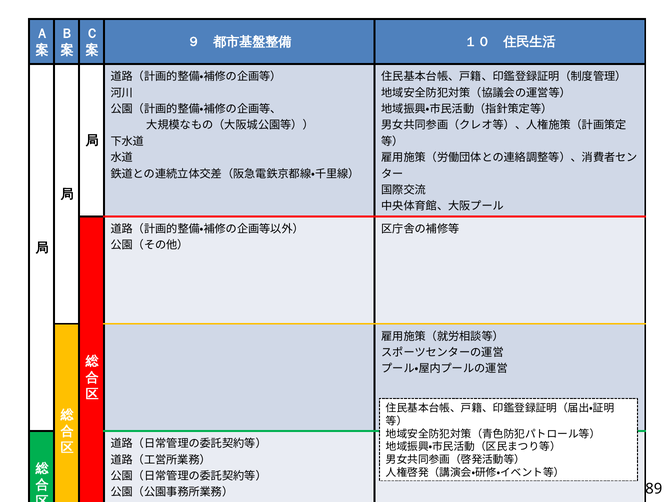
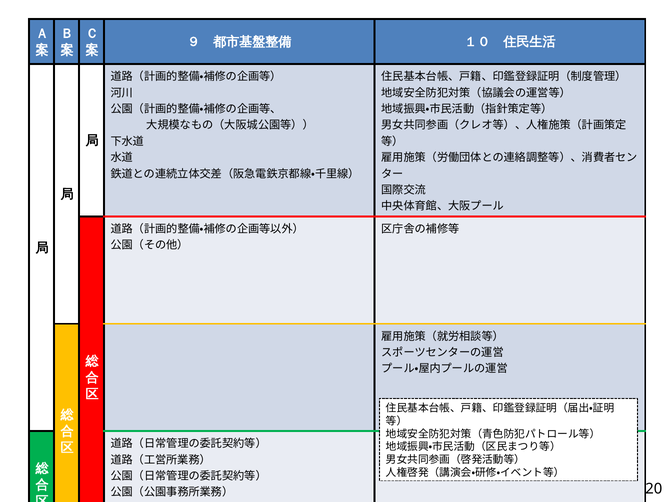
89: 89 -> 20
